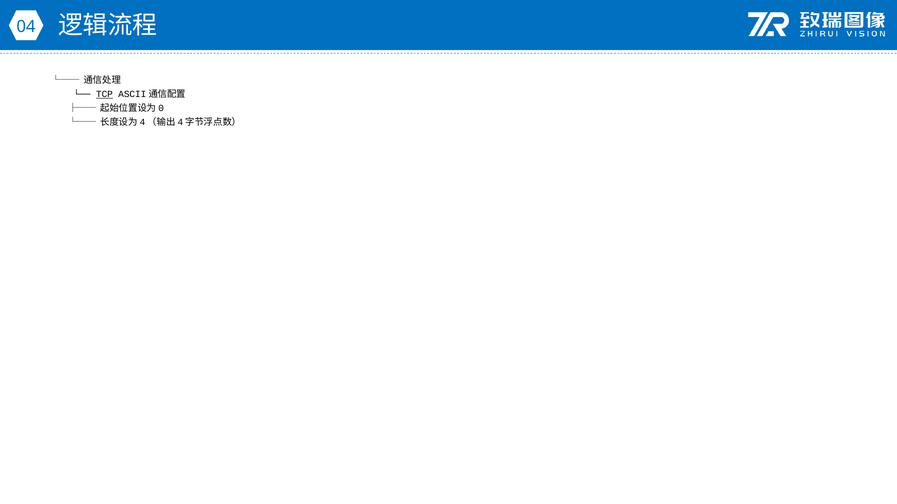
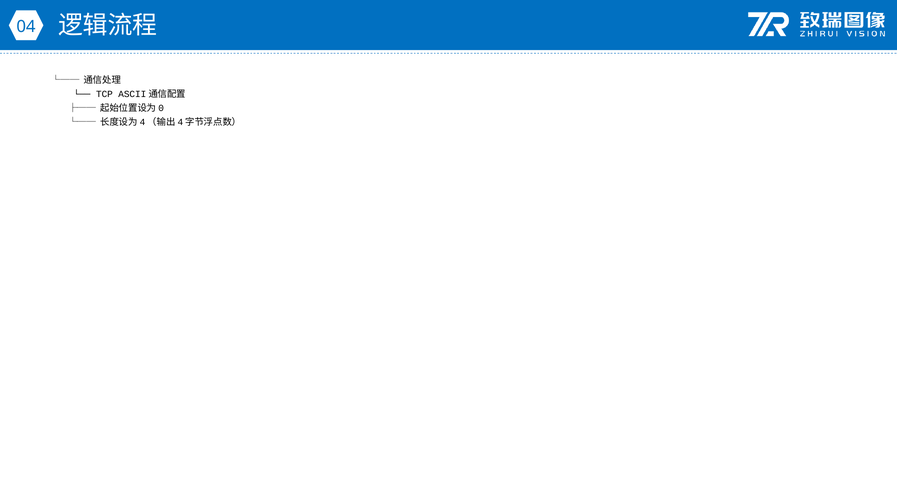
TCP underline: present -> none
